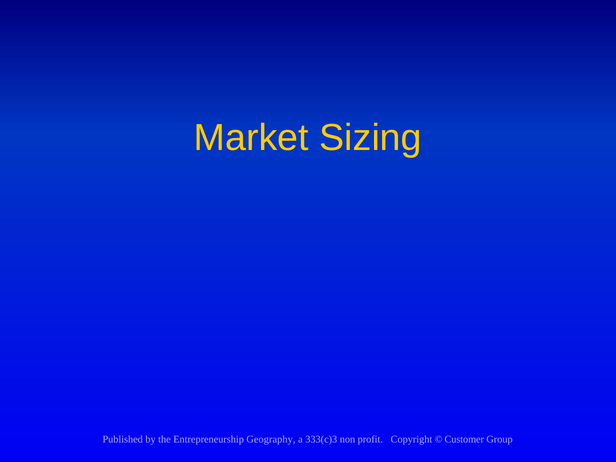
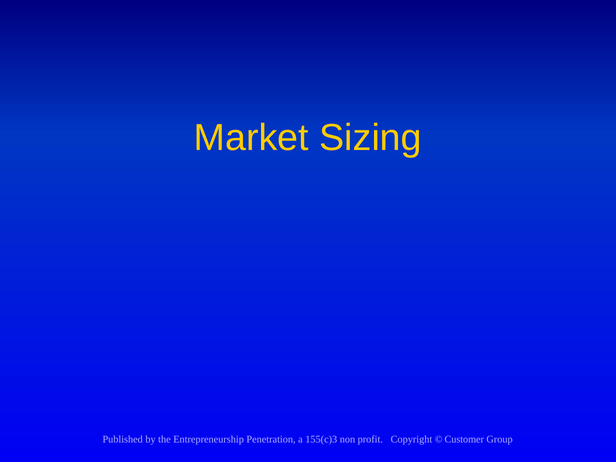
Geography: Geography -> Penetration
333(c)3: 333(c)3 -> 155(c)3
